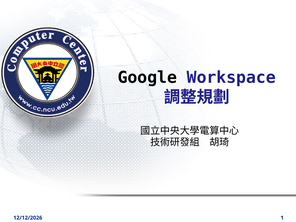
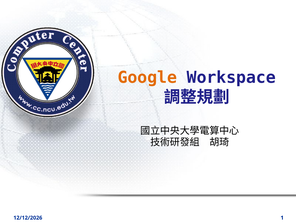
Google colour: black -> orange
